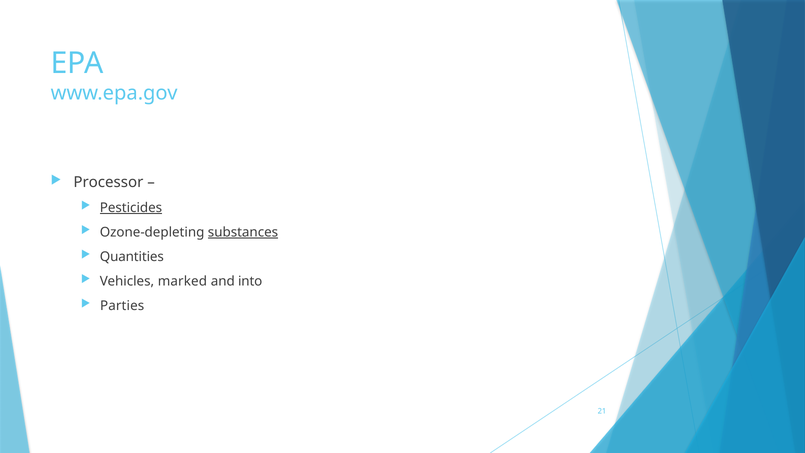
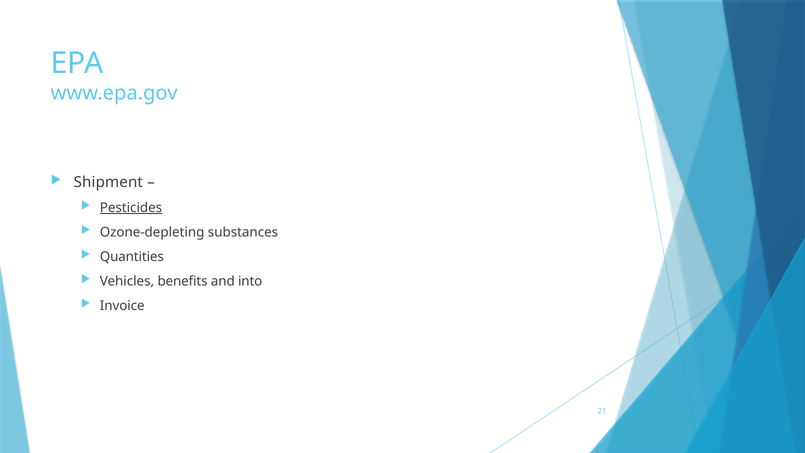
Processor: Processor -> Shipment
substances underline: present -> none
marked: marked -> benefits
Parties: Parties -> Invoice
